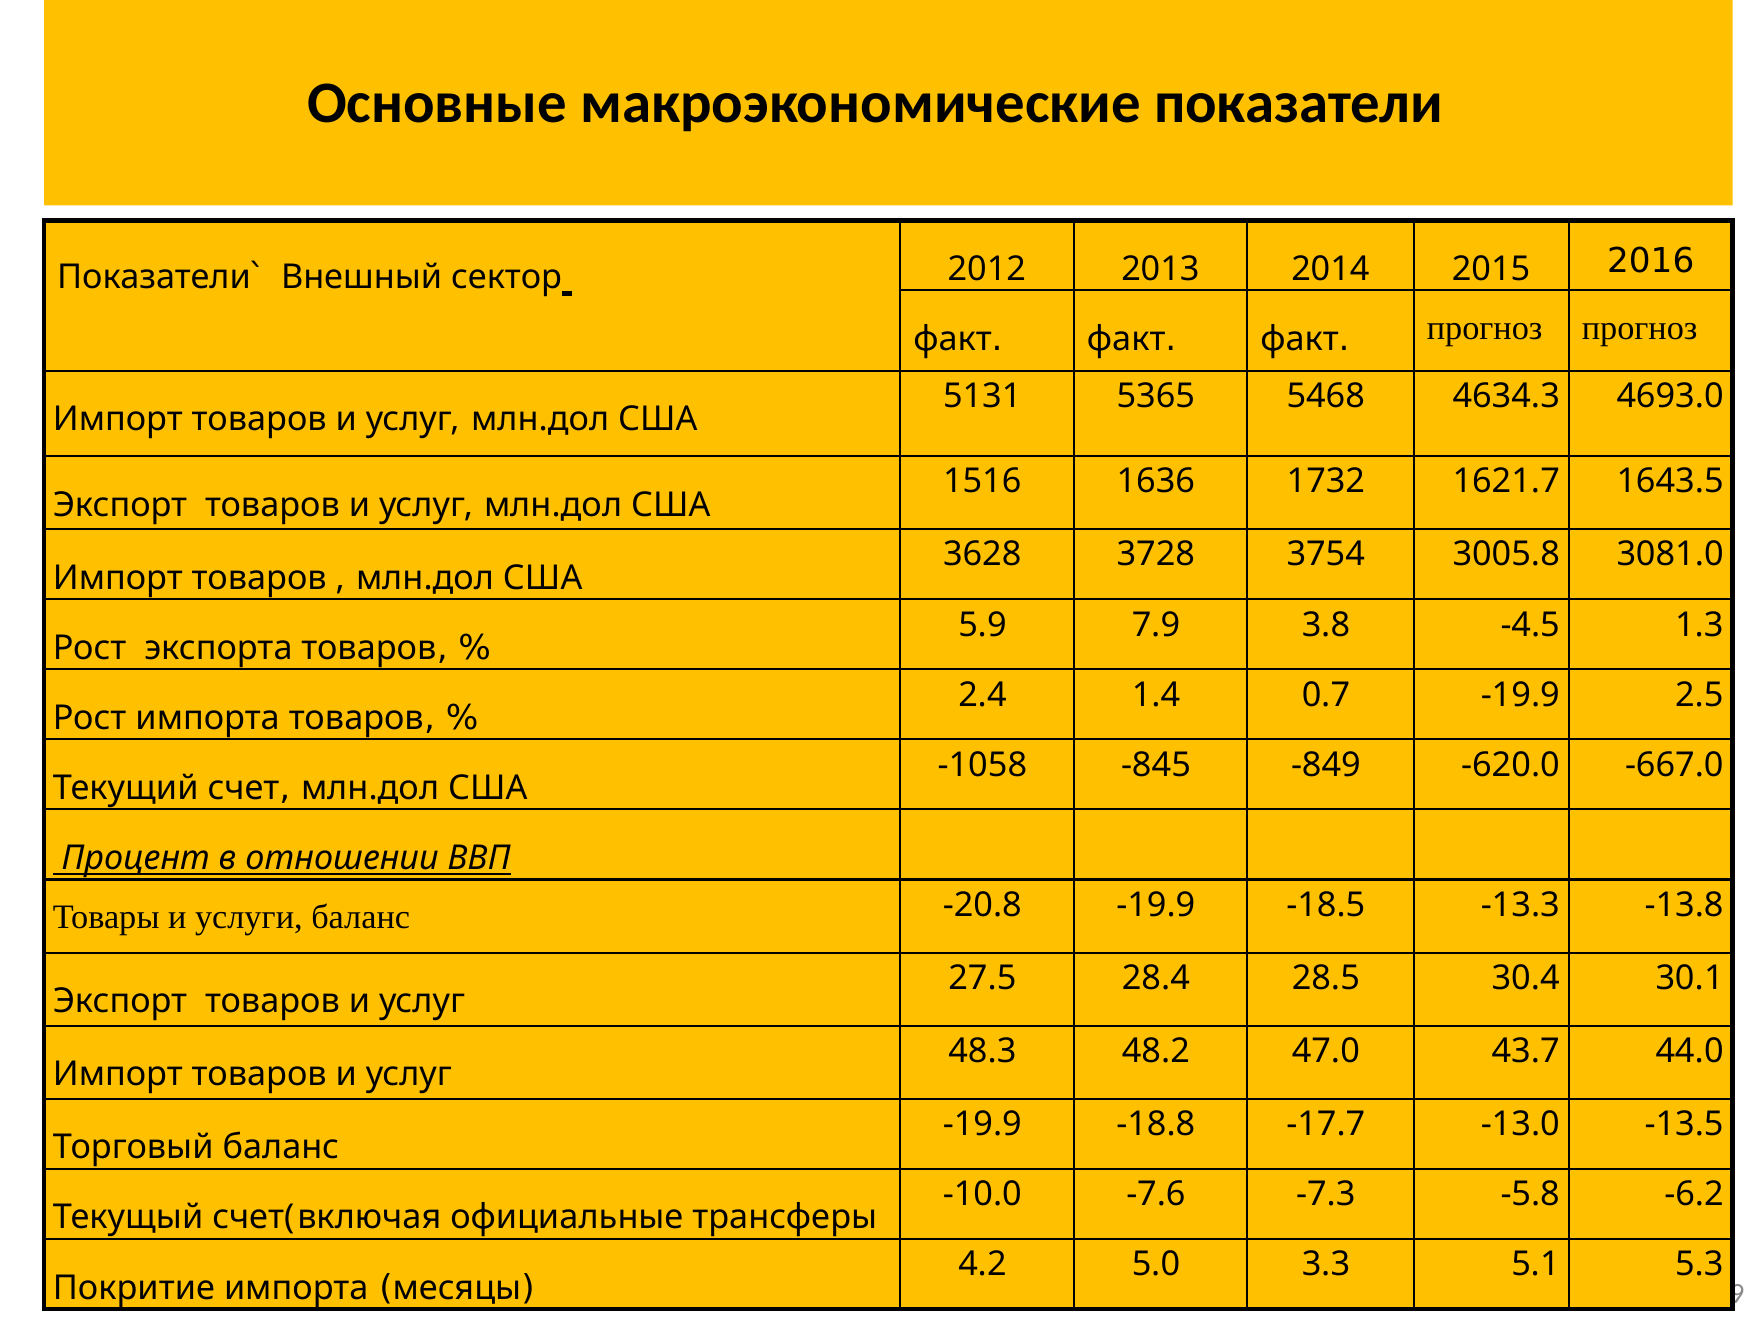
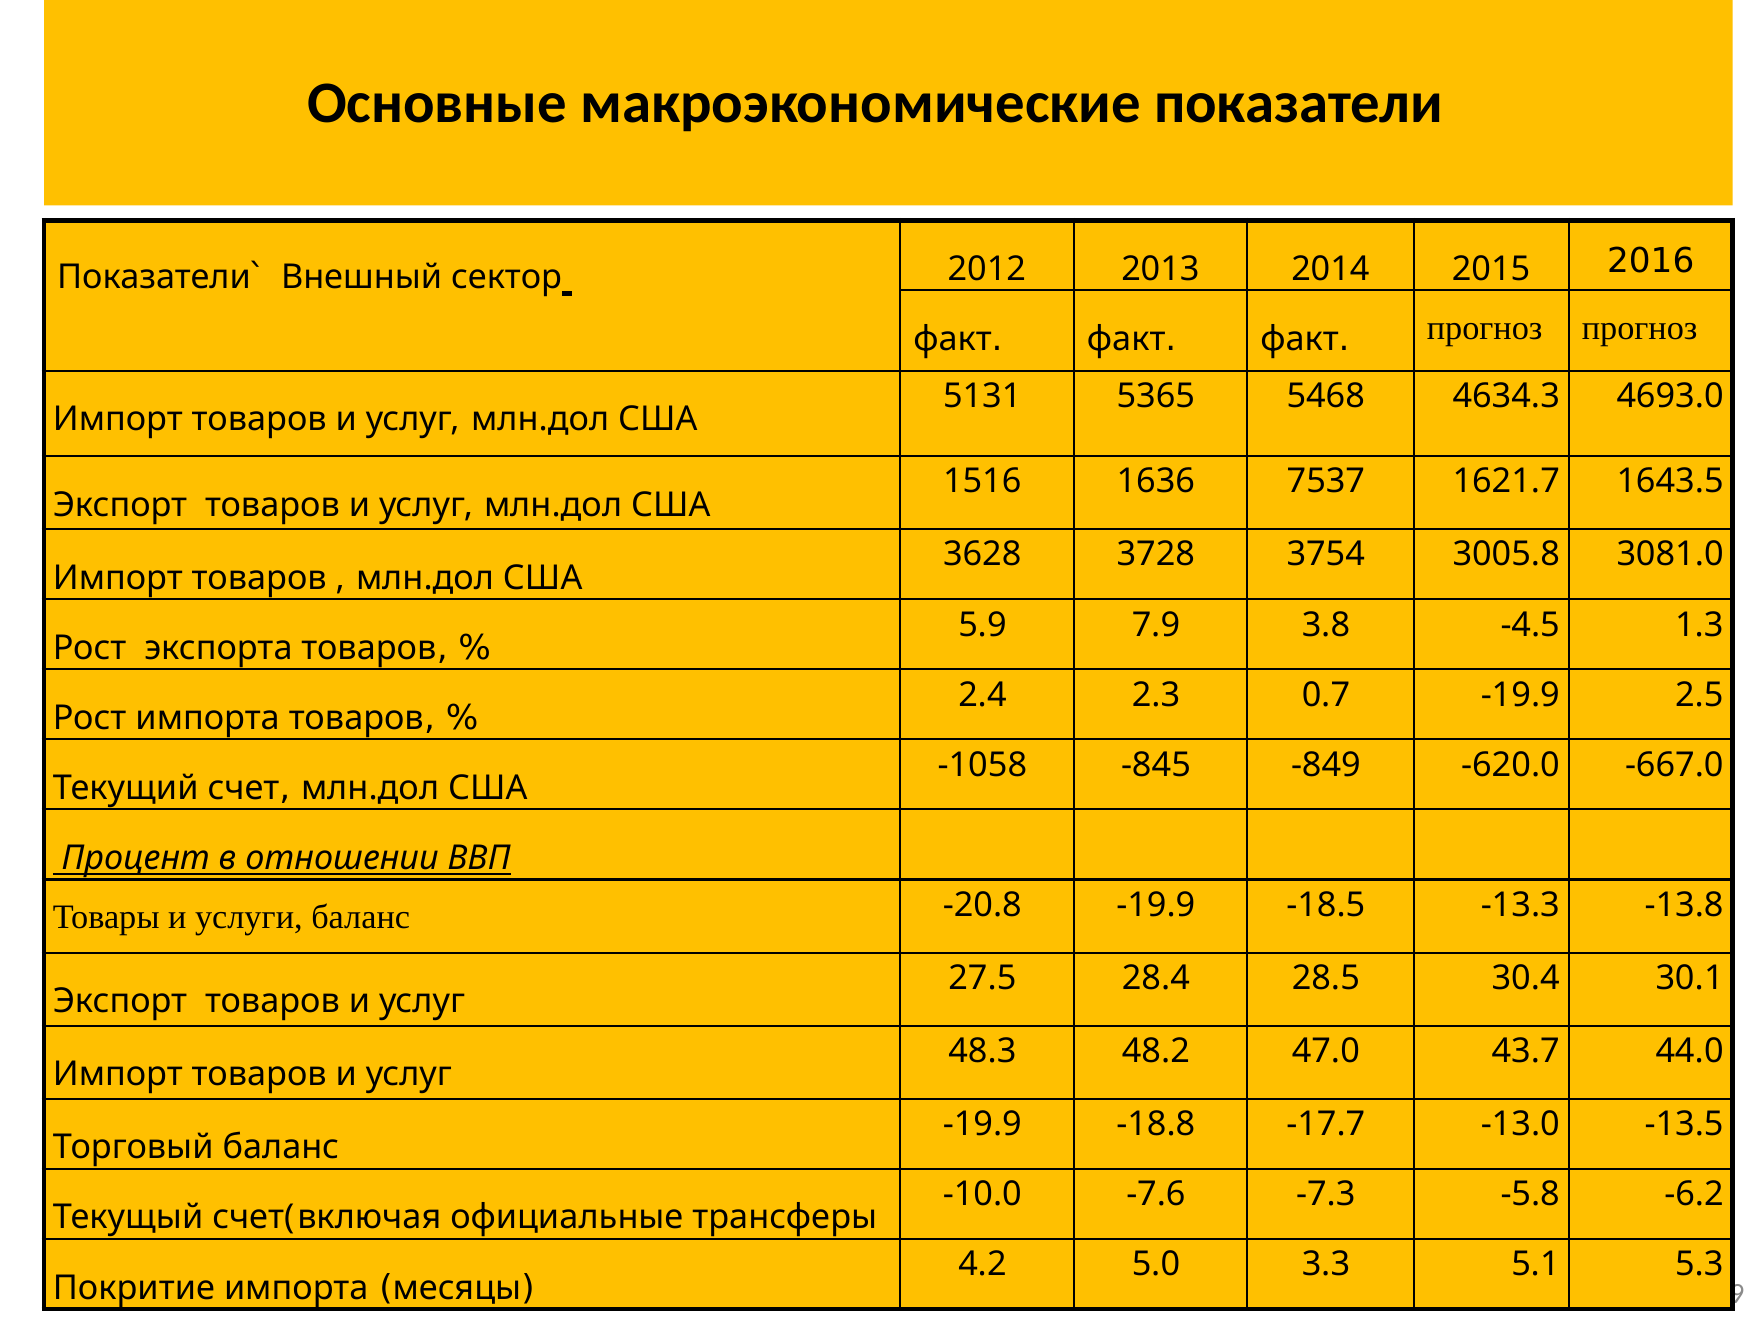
1732: 1732 -> 7537
1.4: 1.4 -> 2.3
